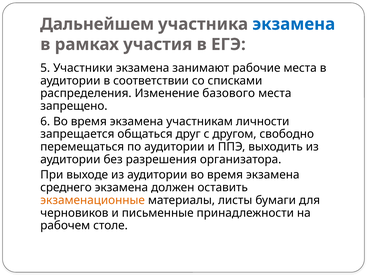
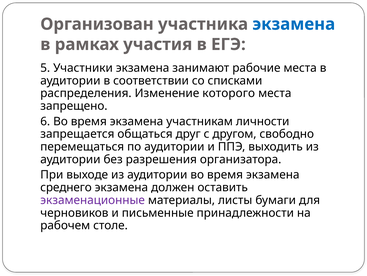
Дальнейшем: Дальнейшем -> Организован
базового: базового -> которого
экзаменационные colour: orange -> purple
